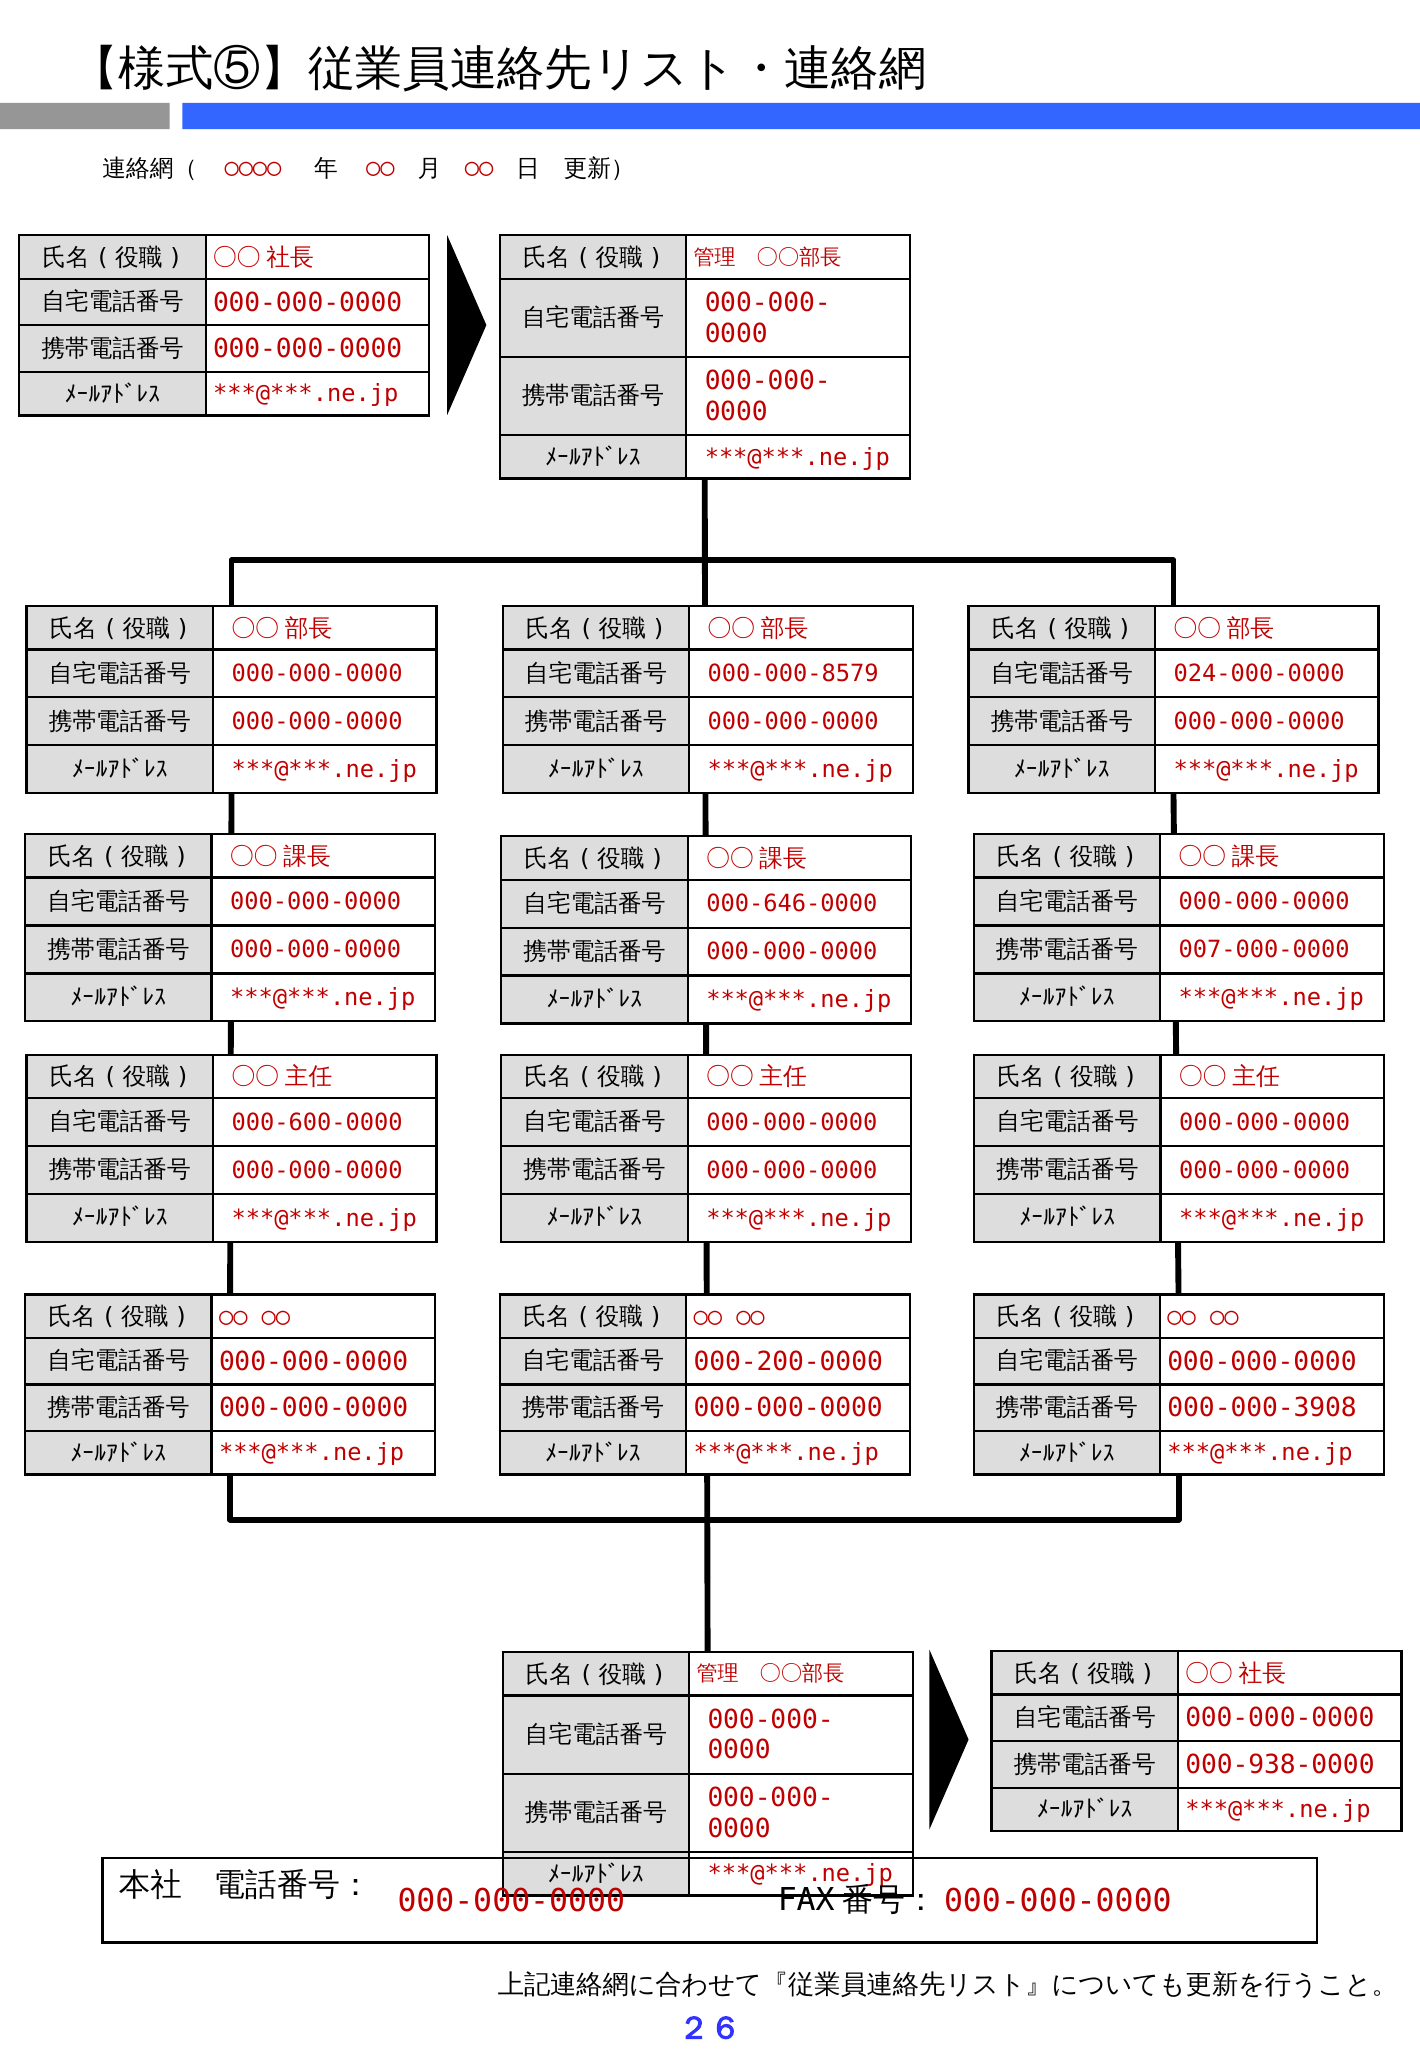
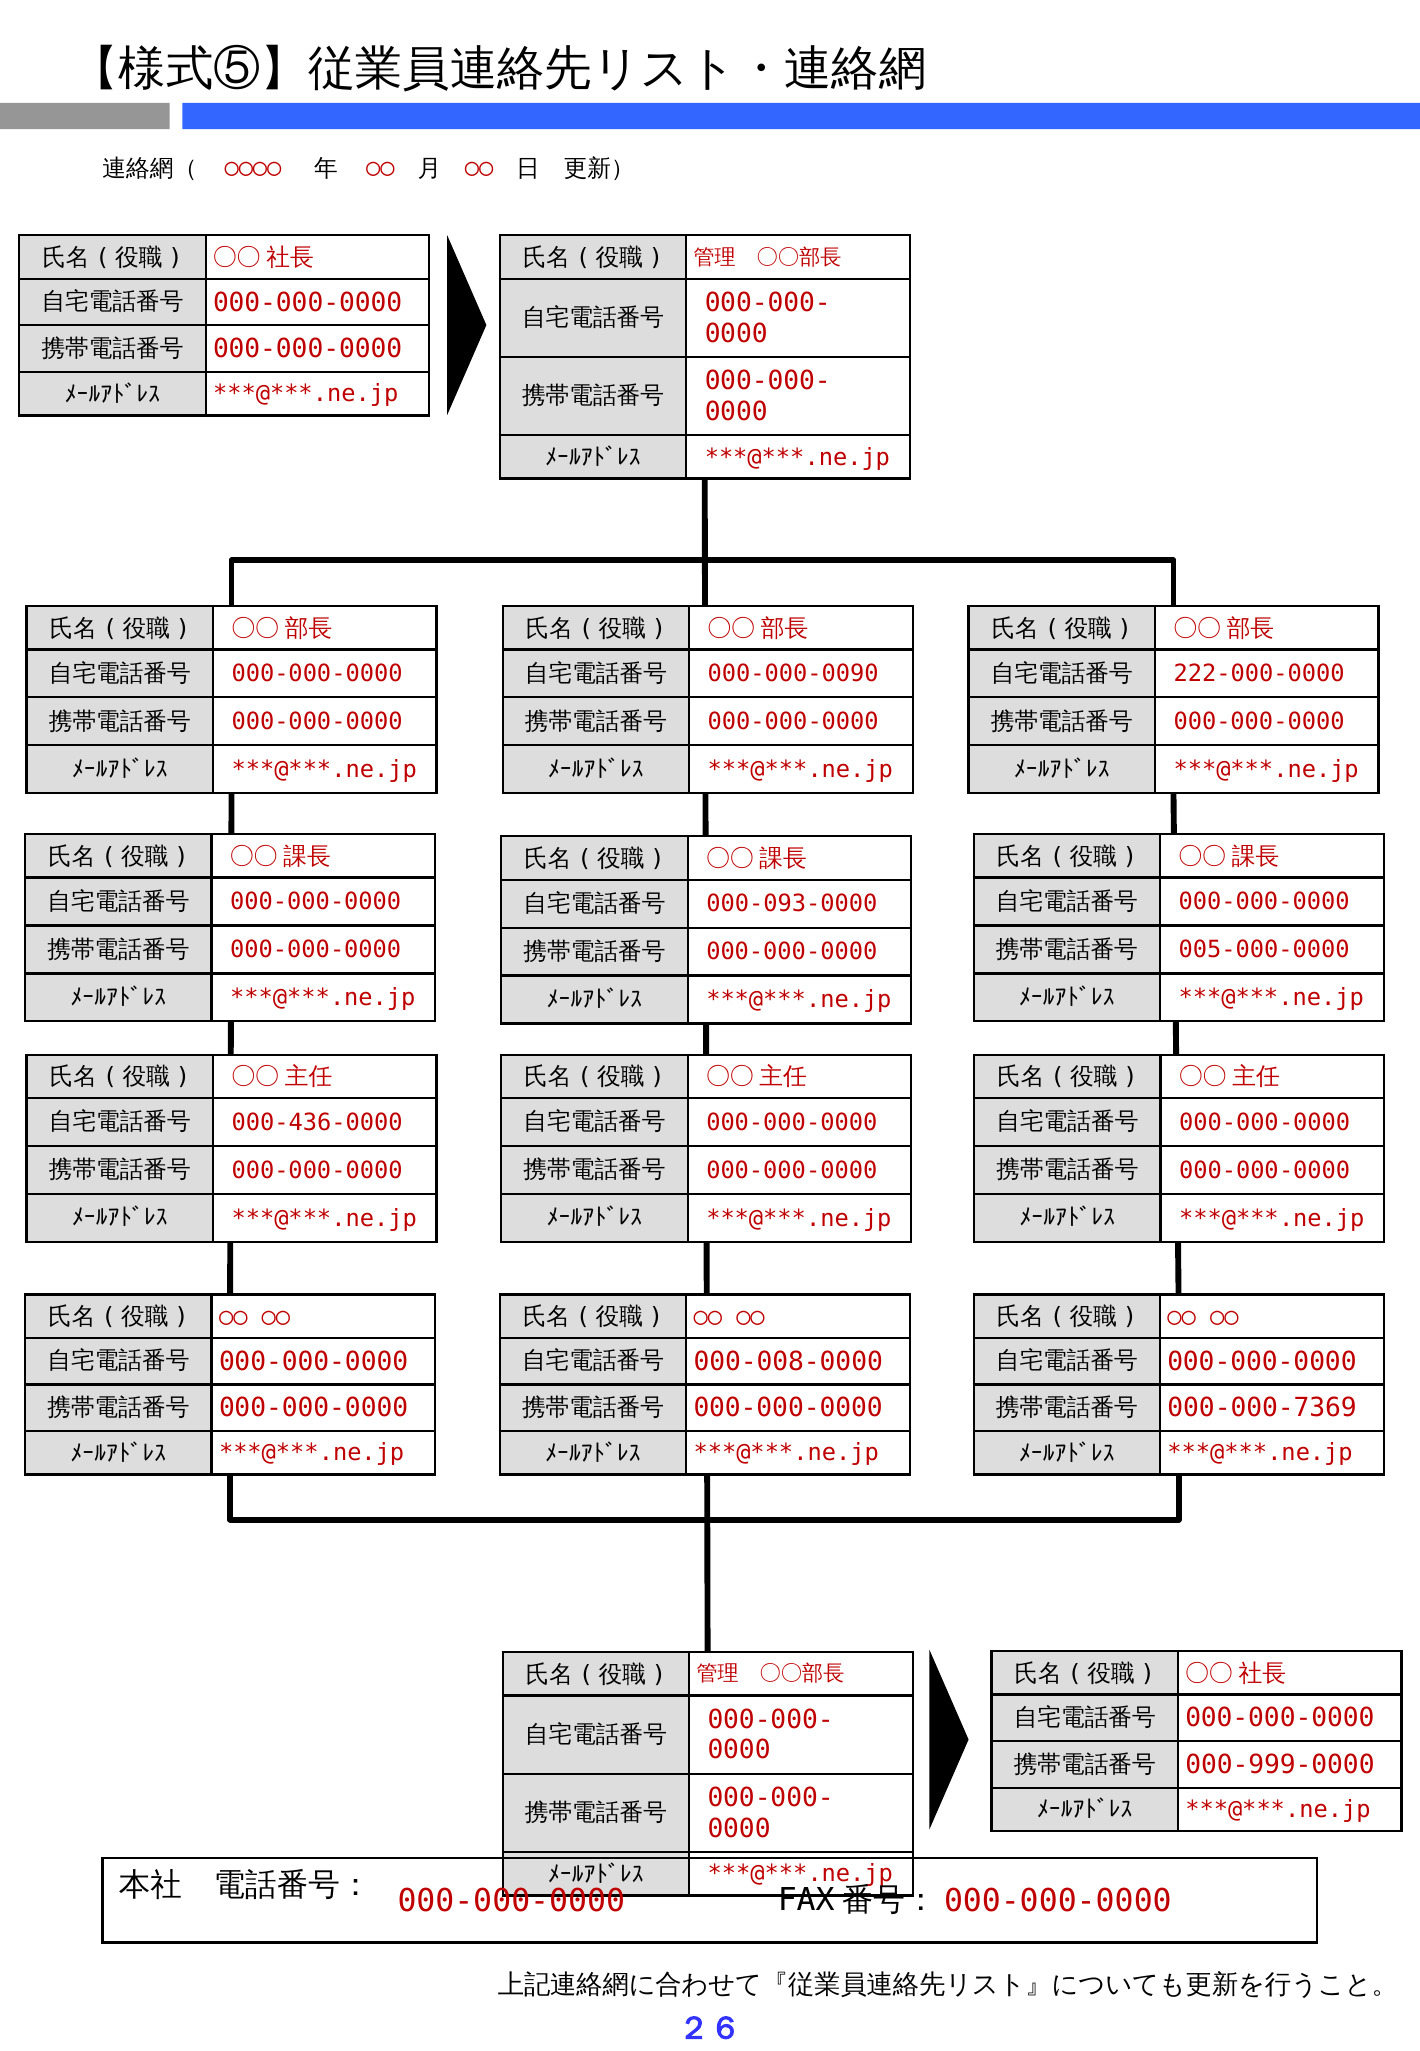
000-000-8579: 000-000-8579 -> 000-000-0090
024-000-0000: 024-000-0000 -> 222-000-0000
000-646-0000: 000-646-0000 -> 000-093-0000
007-000-0000: 007-000-0000 -> 005-000-0000
000-600-0000: 000-600-0000 -> 000-436-0000
000-200-0000: 000-200-0000 -> 000-008-0000
000-000-3908: 000-000-3908 -> 000-000-7369
000-938-0000: 000-938-0000 -> 000-999-0000
